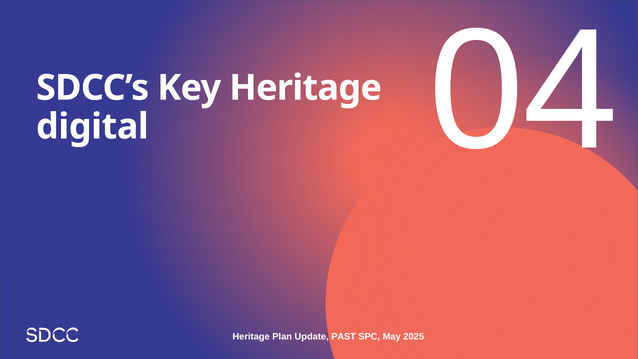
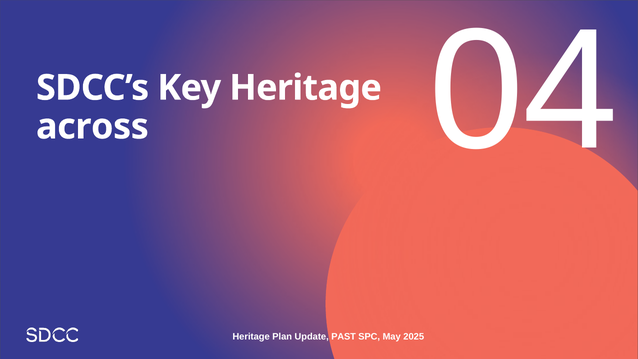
digital: digital -> across
